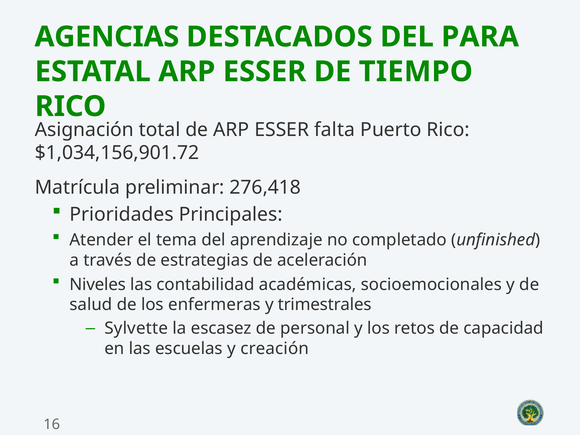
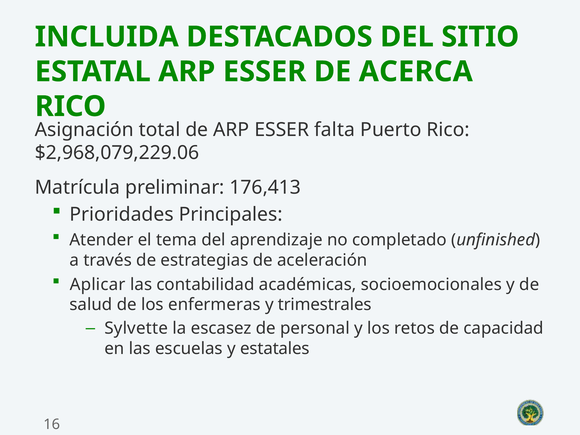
AGENCIAS: AGENCIAS -> INCLUIDA
PARA: PARA -> SITIO
TIEMPO: TIEMPO -> ACERCA
$1,034,156,901.72: $1,034,156,901.72 -> $2,968,079,229.06
276,418: 276,418 -> 176,413
Niveles: Niveles -> Aplicar
creación: creación -> estatales
